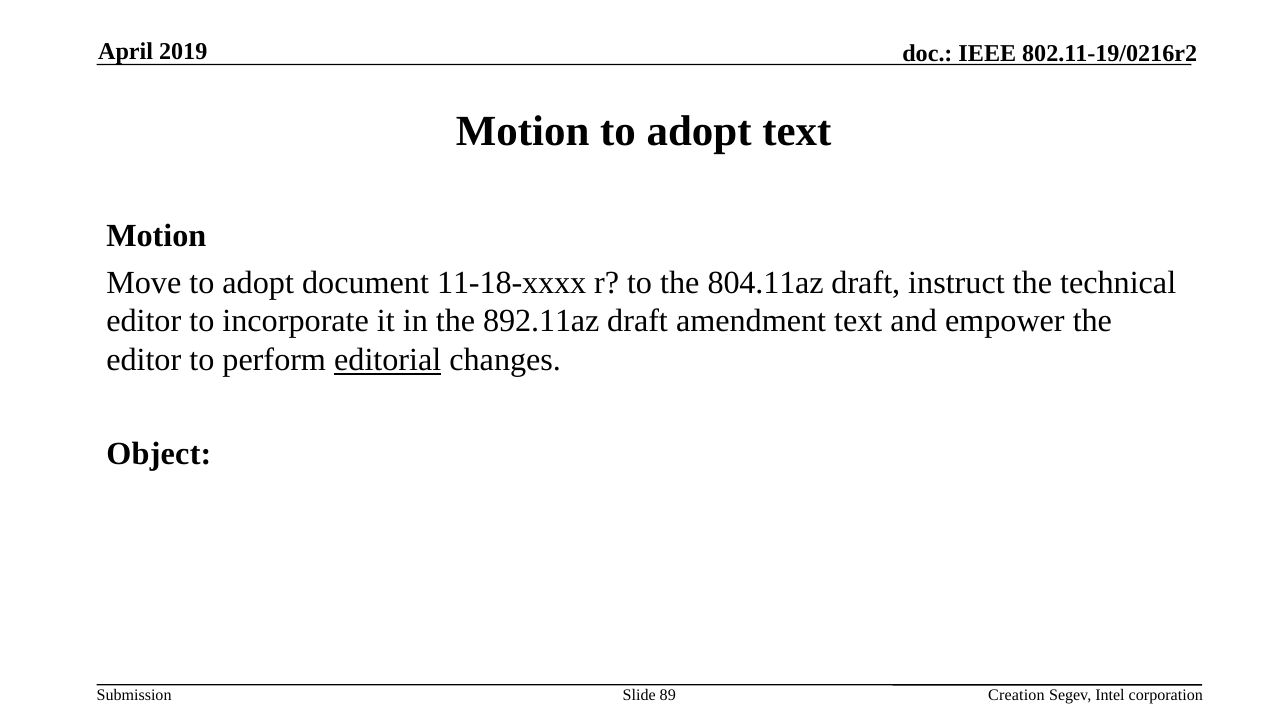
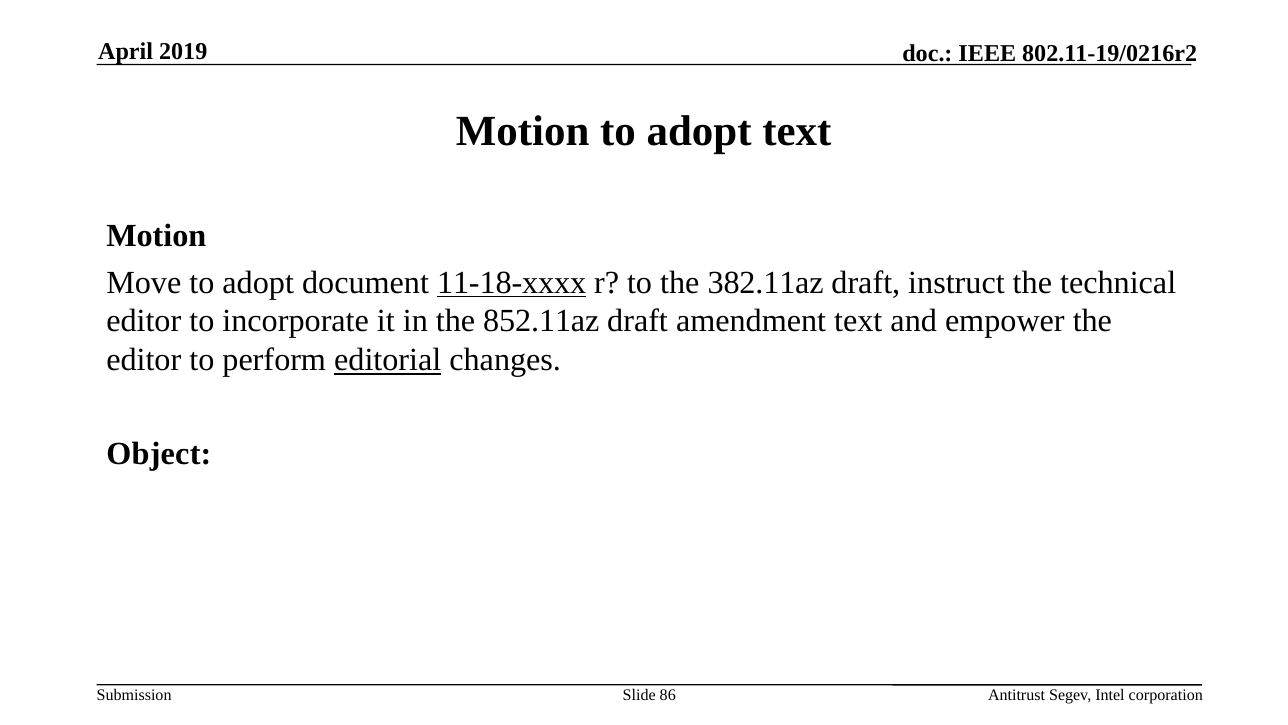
11-18-xxxx underline: none -> present
804.11az: 804.11az -> 382.11az
892.11az: 892.11az -> 852.11az
89: 89 -> 86
Creation: Creation -> Antitrust
